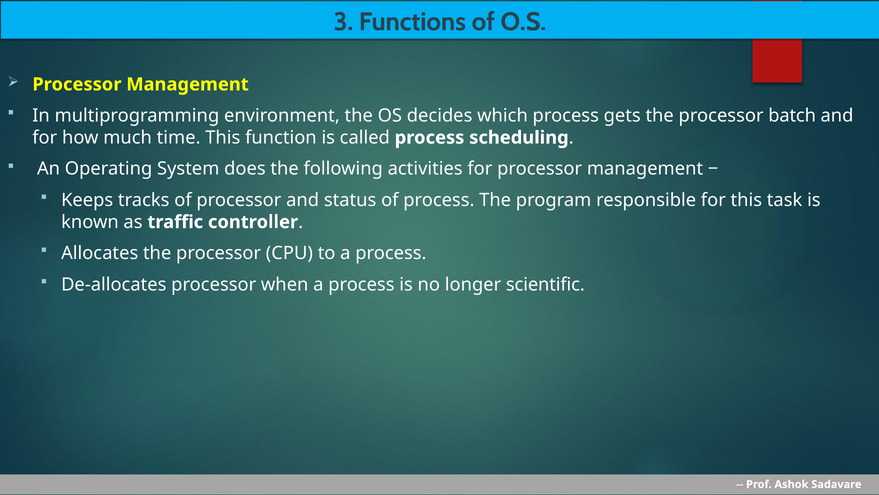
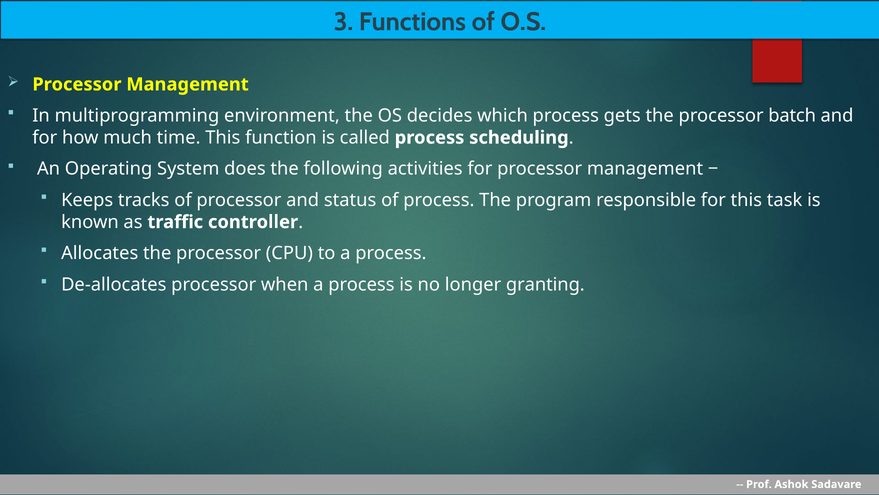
scientific: scientific -> granting
